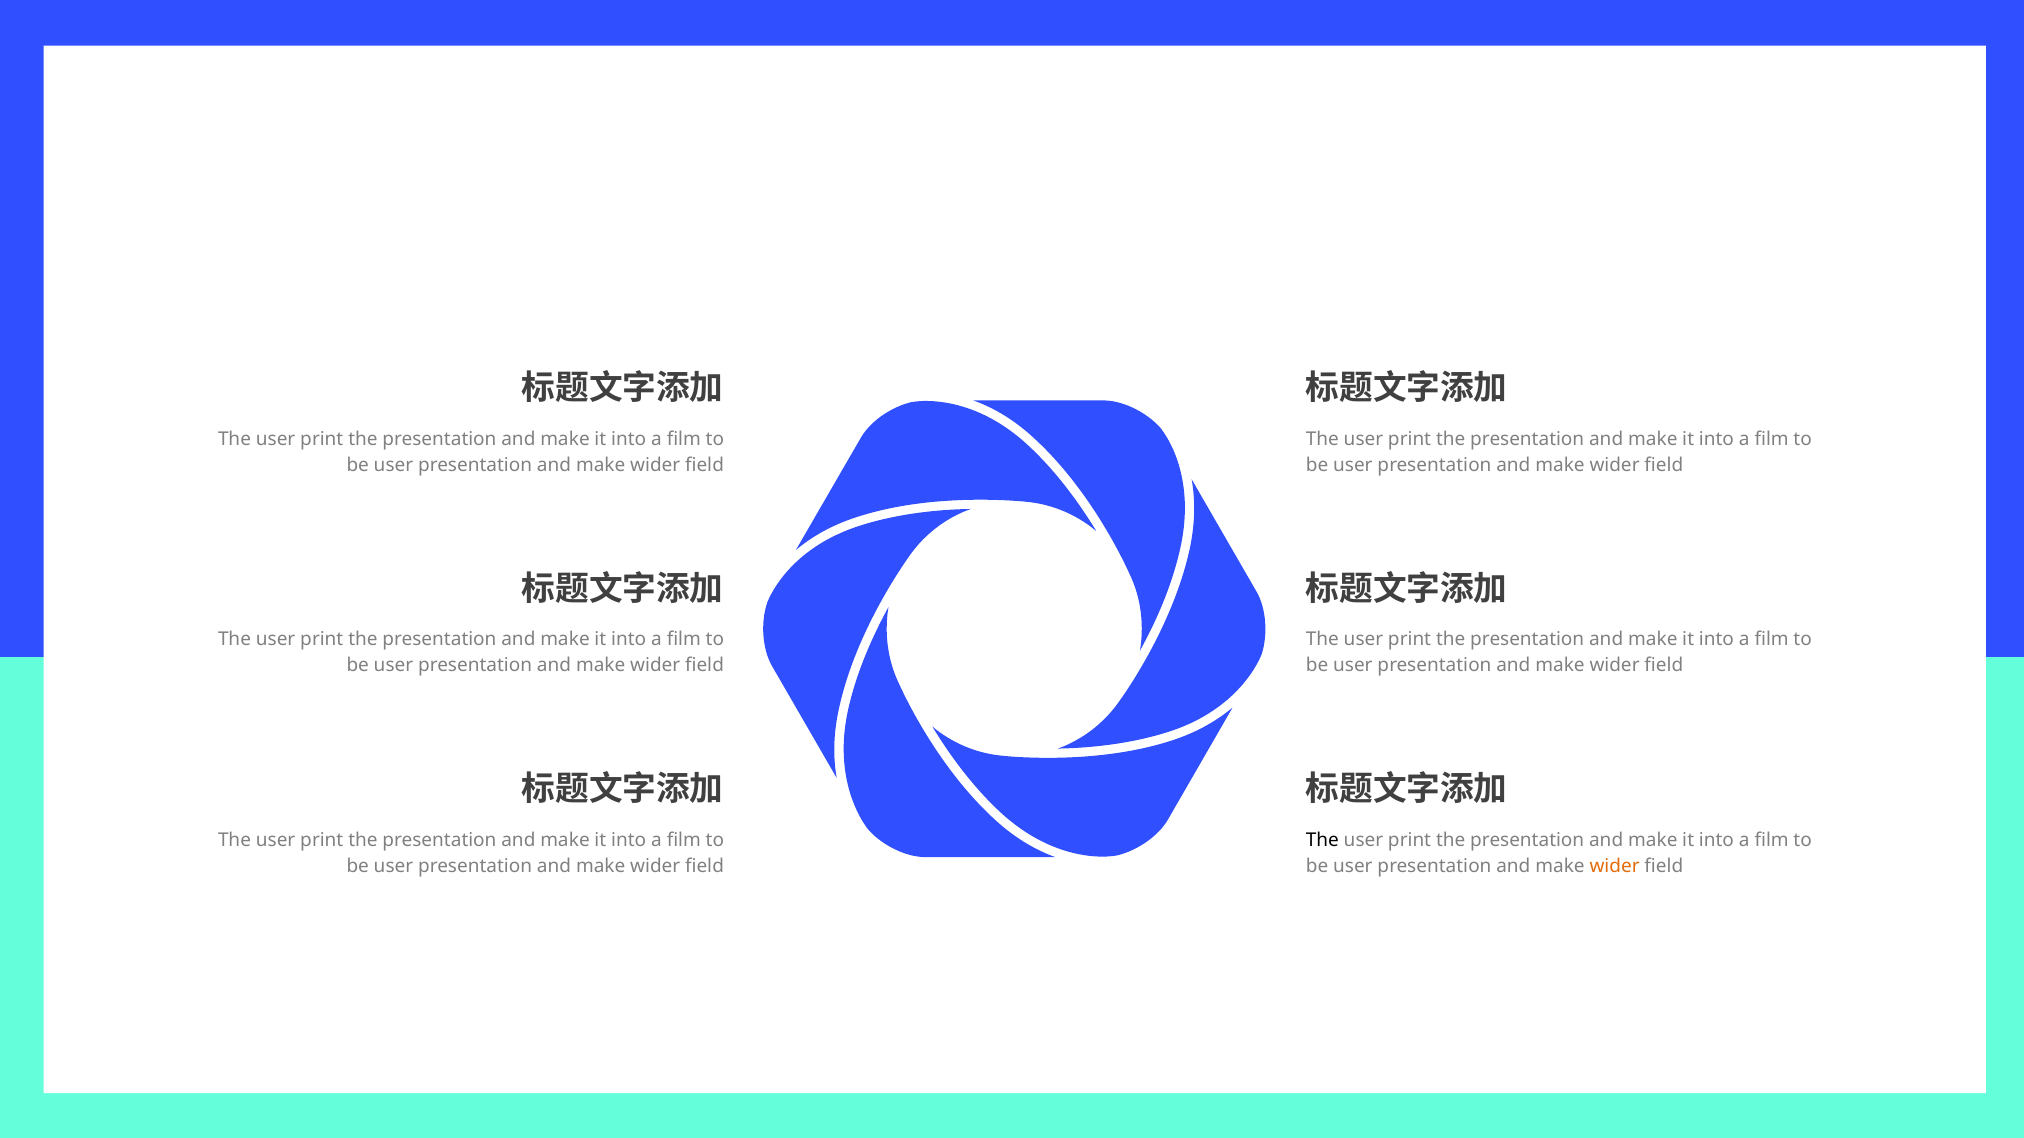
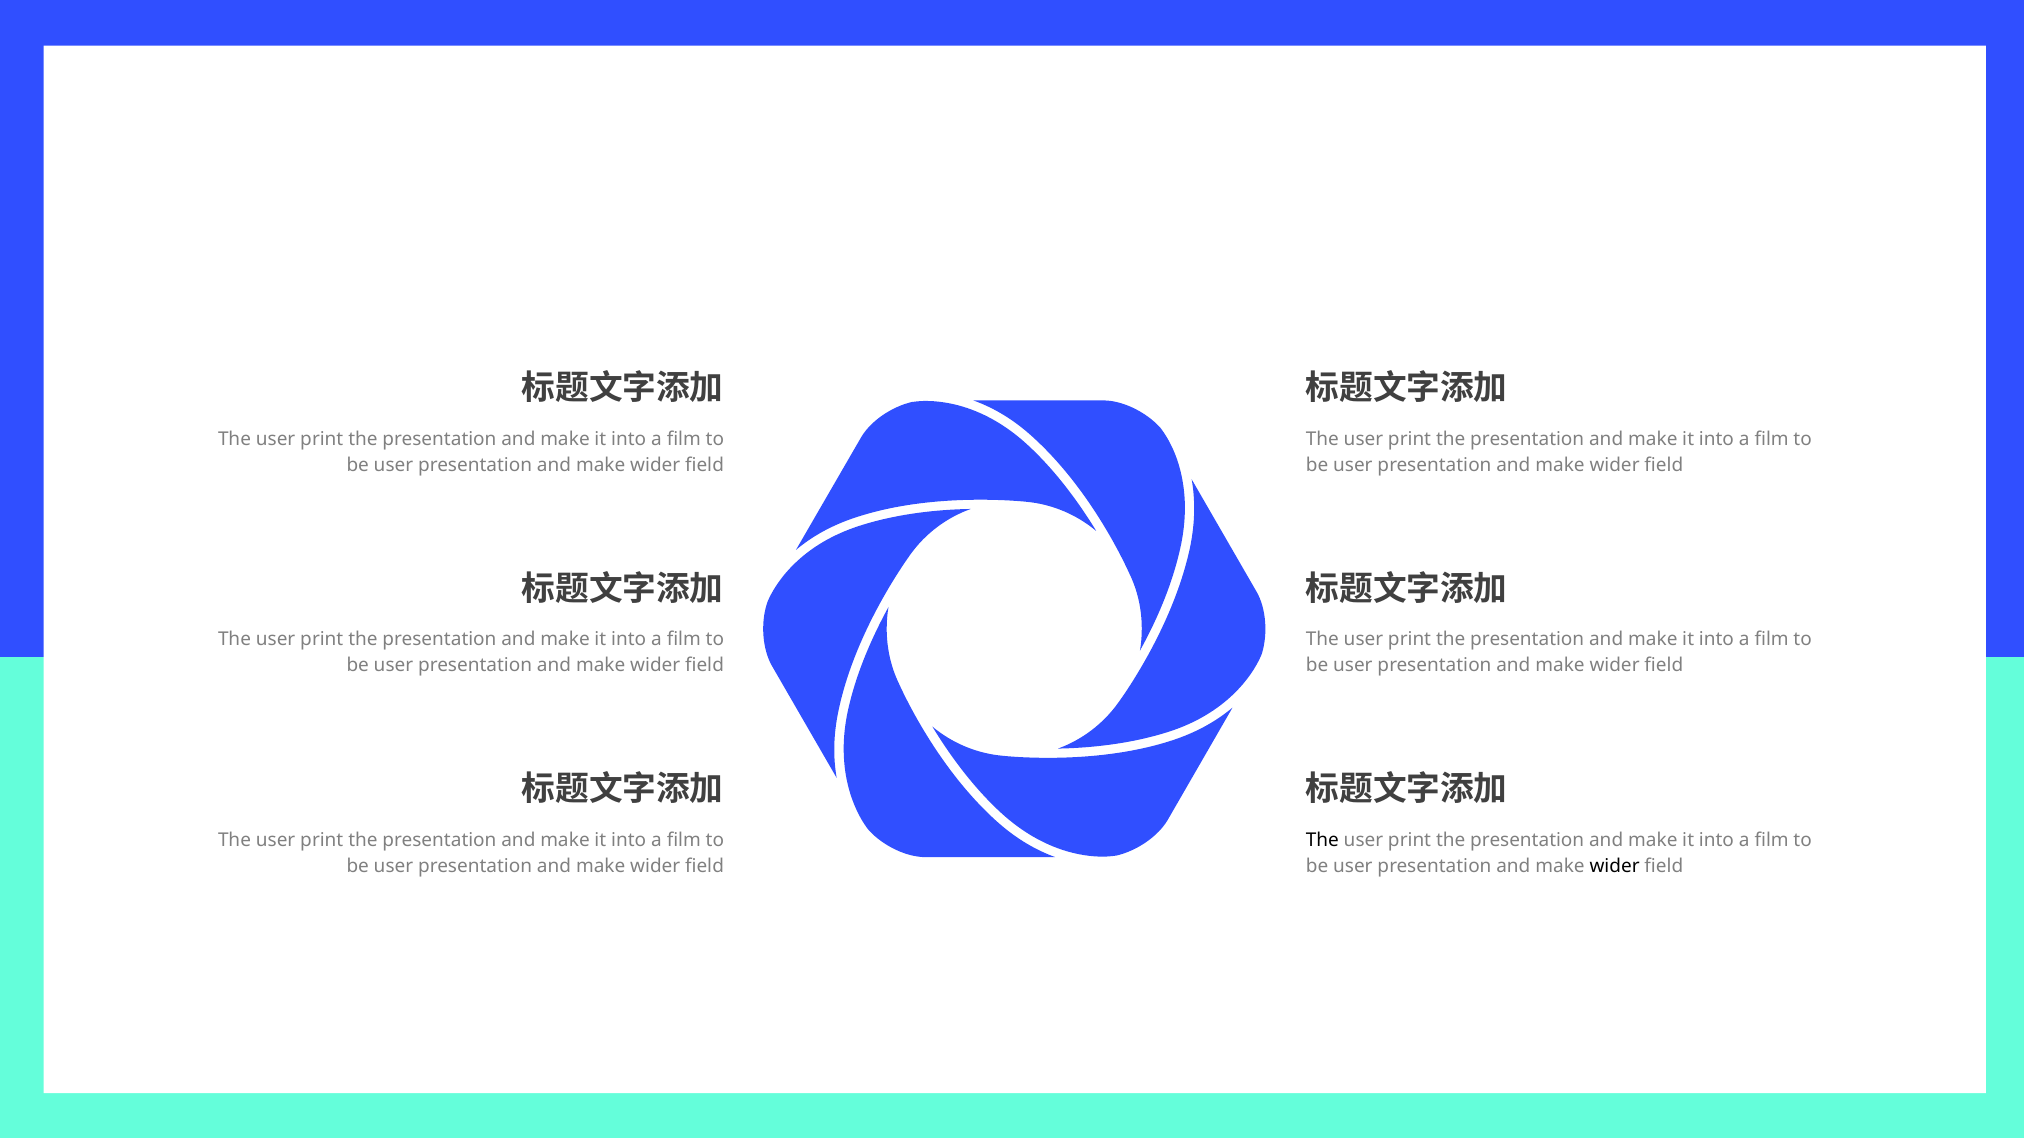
wider at (1615, 866) colour: orange -> black
